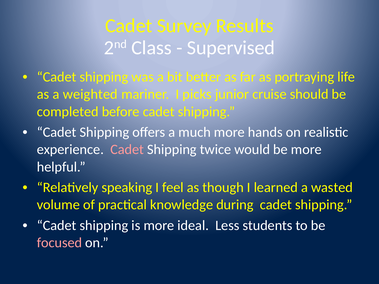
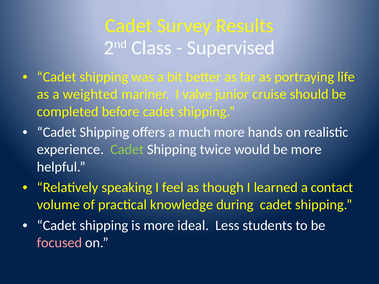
picks: picks -> valve
Cadet at (127, 150) colour: pink -> light green
wasted: wasted -> contact
